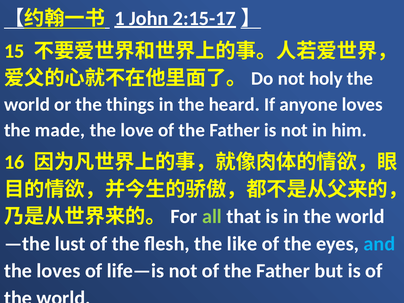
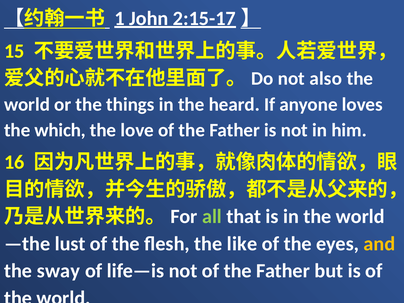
holy: holy -> also
made: made -> which
and colour: light blue -> yellow
the loves: loves -> sway
